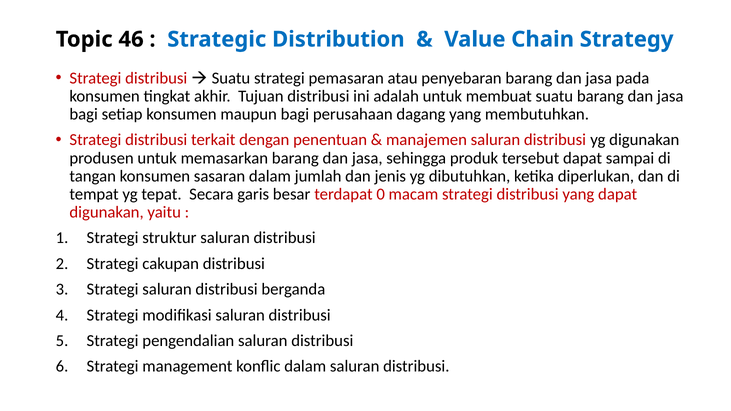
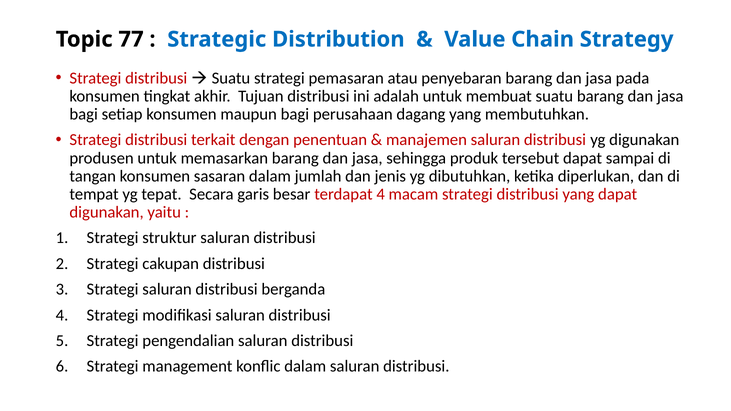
46: 46 -> 77
terdapat 0: 0 -> 4
